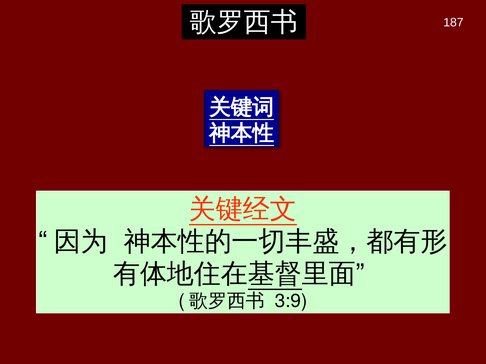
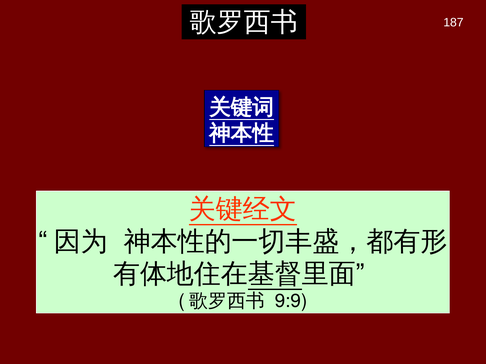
3:9: 3:9 -> 9:9
